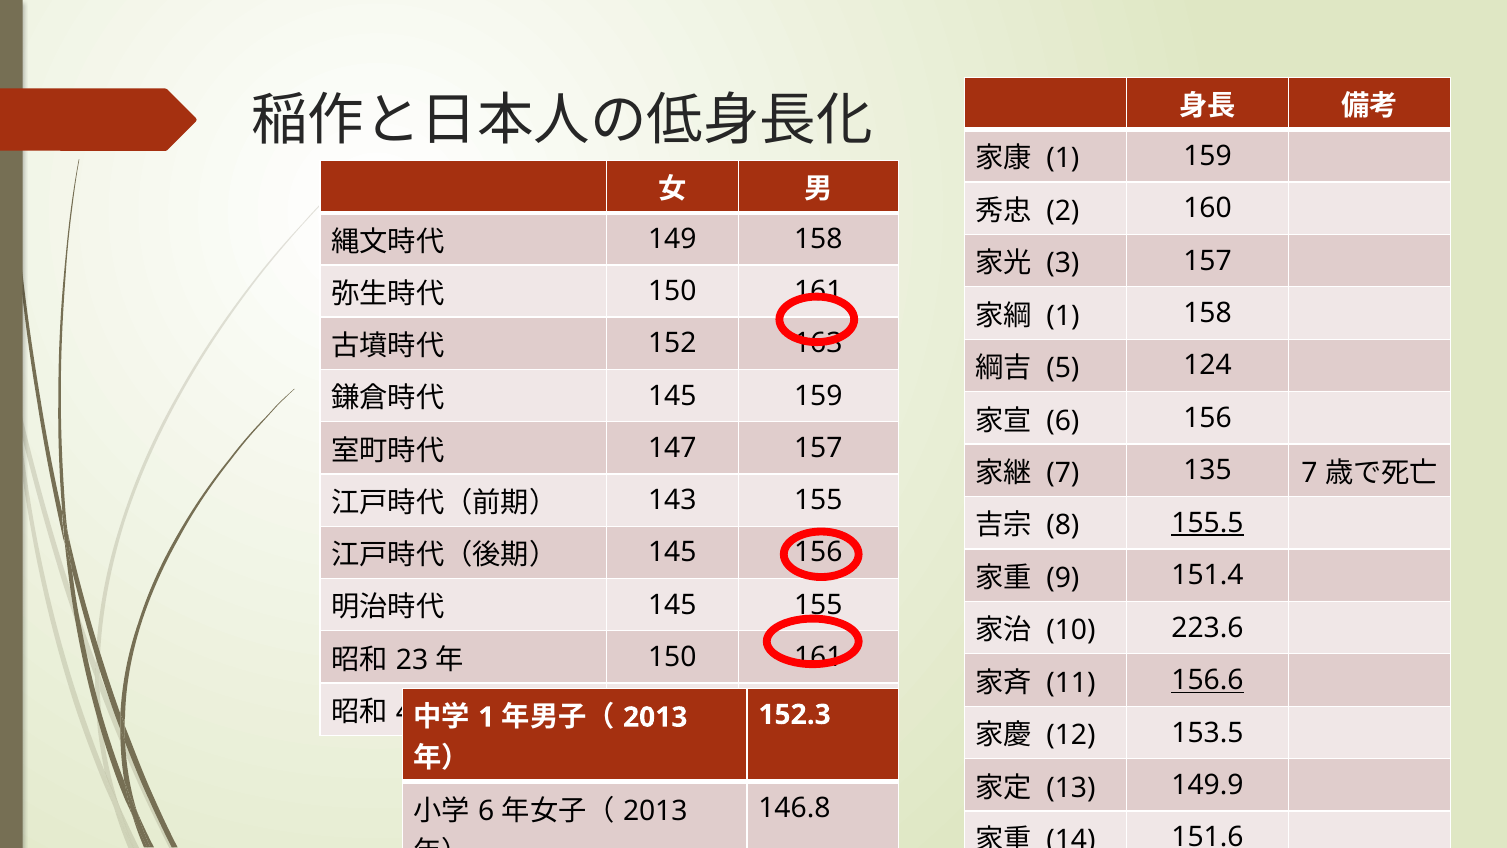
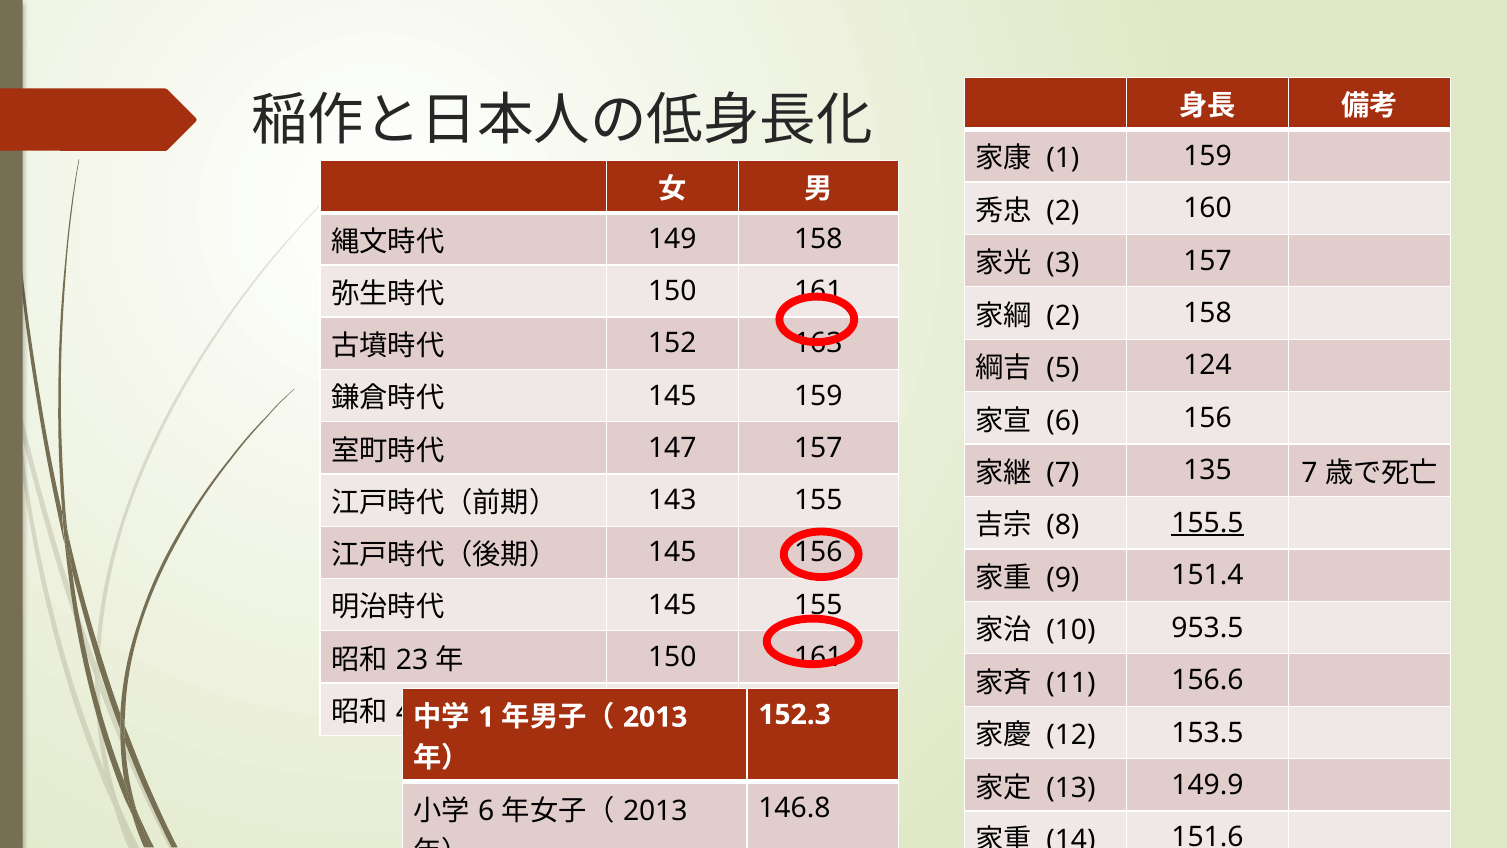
1 at (1063, 316): 1 -> 2
223.6: 223.6 -> 953.5
156.6 underline: present -> none
